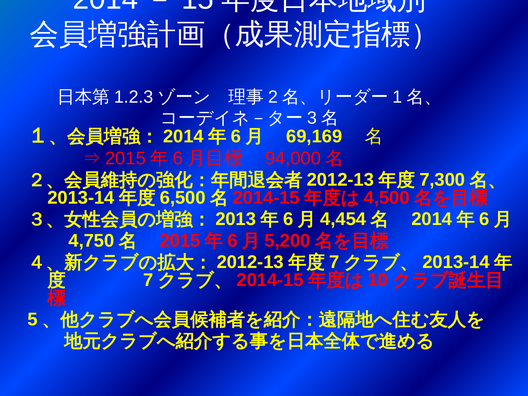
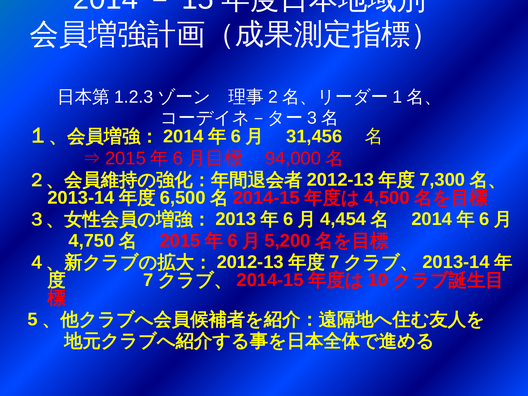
69,169: 69,169 -> 31,456
